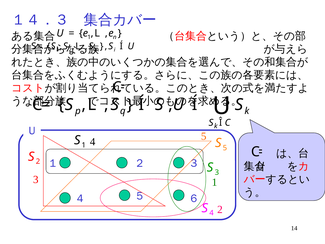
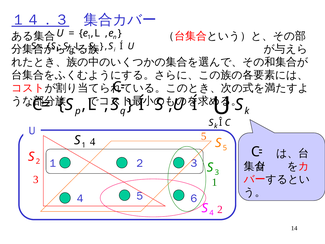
１４．３ underline: none -> present
